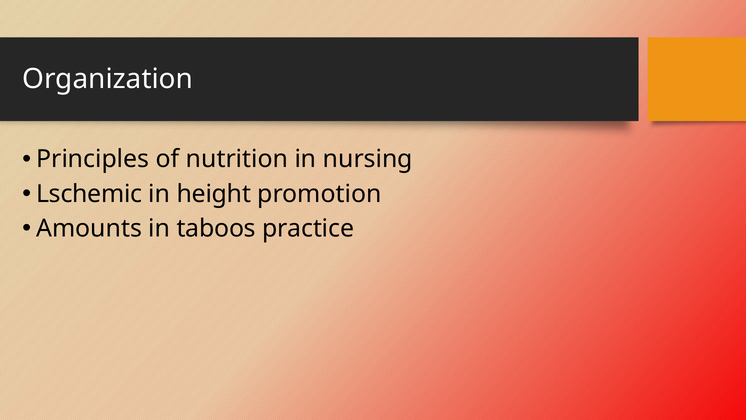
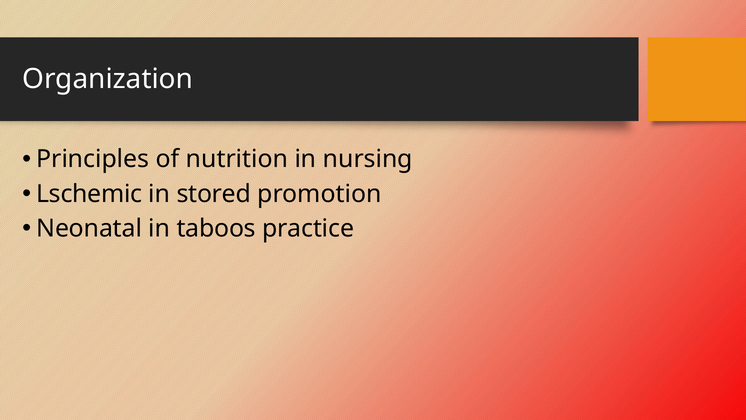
height: height -> stored
Amounts: Amounts -> Neonatal
